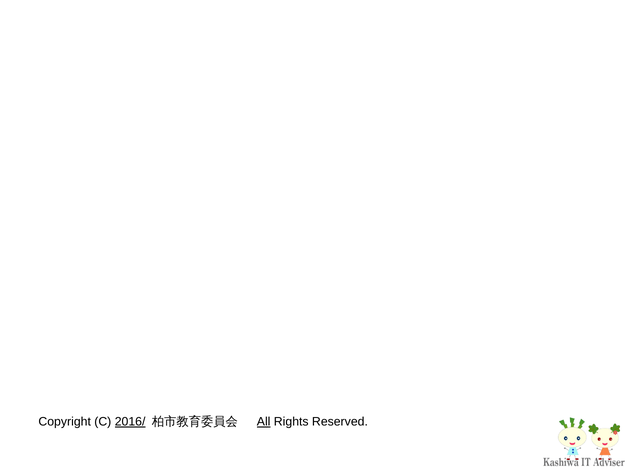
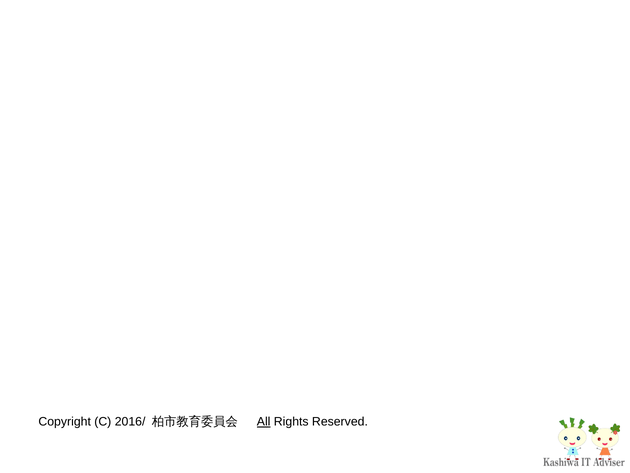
2016/ underline: present -> none
